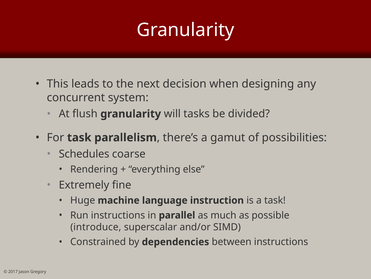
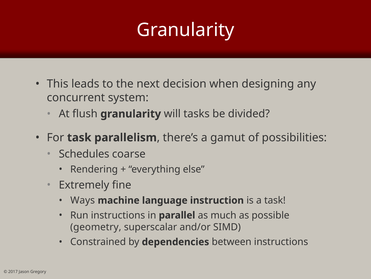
Huge: Huge -> Ways
introduce: introduce -> geometry
